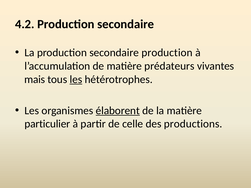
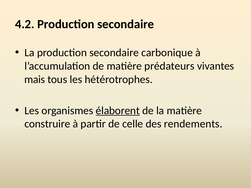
secondaire production: production -> carbonique
les at (76, 79) underline: present -> none
particulier: particulier -> construire
productions: productions -> rendements
